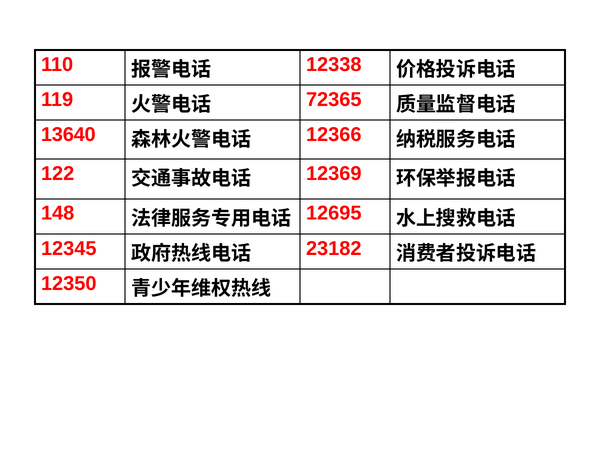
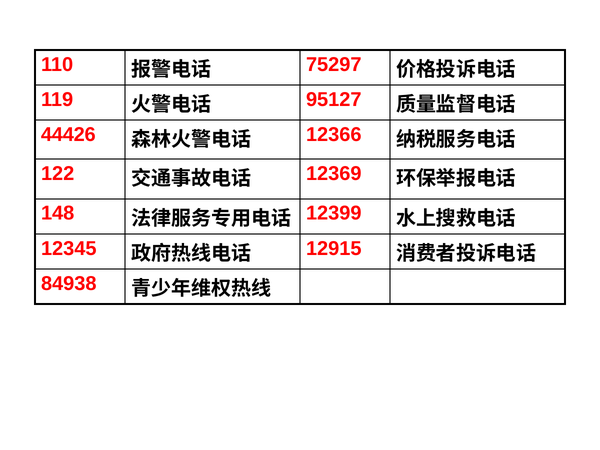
12338: 12338 -> 75297
72365: 72365 -> 95127
13640: 13640 -> 44426
12695: 12695 -> 12399
23182: 23182 -> 12915
12350: 12350 -> 84938
